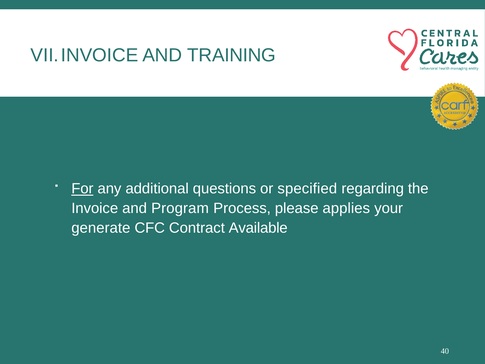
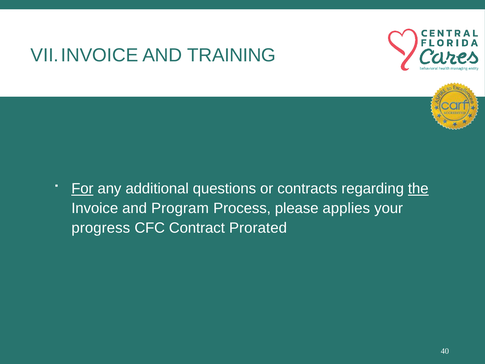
specified: specified -> contracts
the underline: none -> present
generate: generate -> progress
Available: Available -> Prorated
